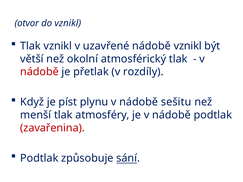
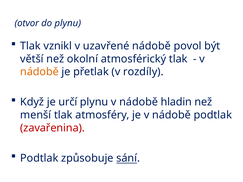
do vznikl: vznikl -> plynu
nádobě vznikl: vznikl -> povol
nádobě at (39, 72) colour: red -> orange
píst: píst -> určí
sešitu: sešitu -> hladin
